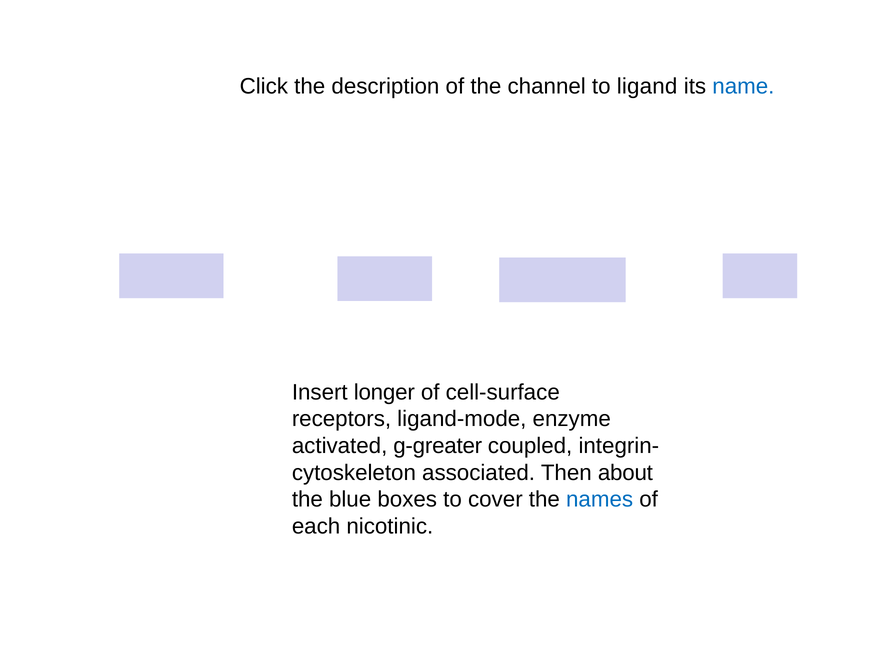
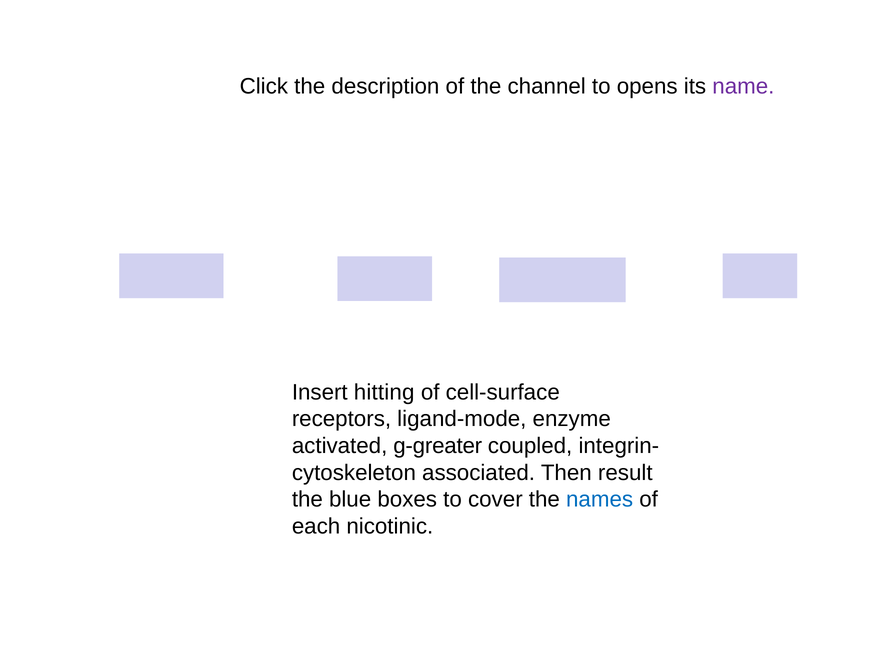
ligand: ligand -> opens
name colour: blue -> purple
longer: longer -> hitting
about: about -> result
